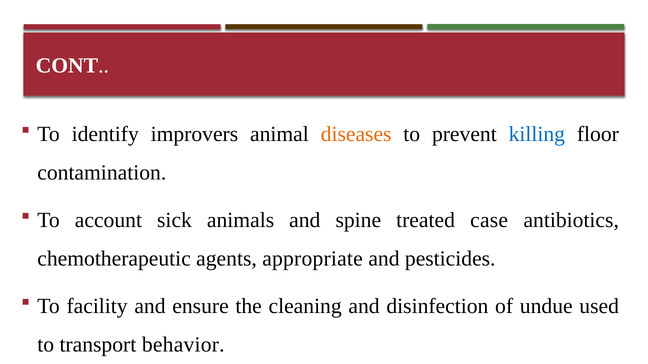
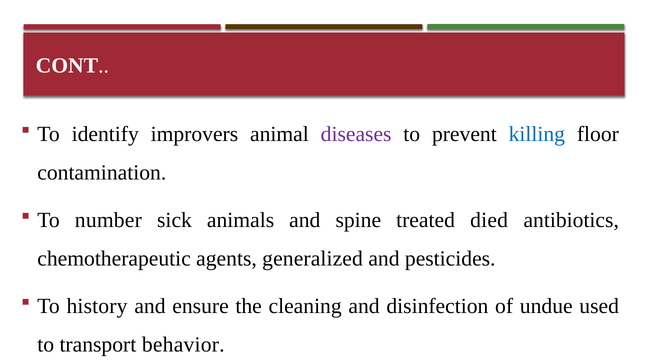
diseases colour: orange -> purple
account: account -> number
case: case -> died
appropriate: appropriate -> generalized
facility: facility -> history
